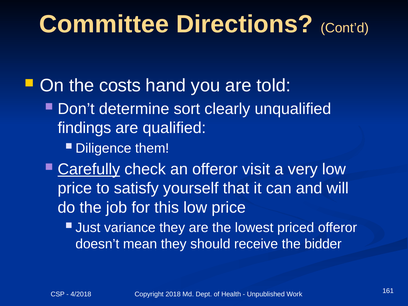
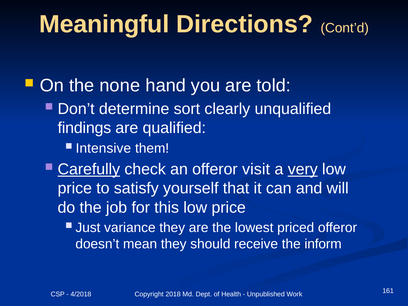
Committee: Committee -> Meaningful
costs: costs -> none
Diligence: Diligence -> Intensive
very underline: none -> present
bidder: bidder -> inform
